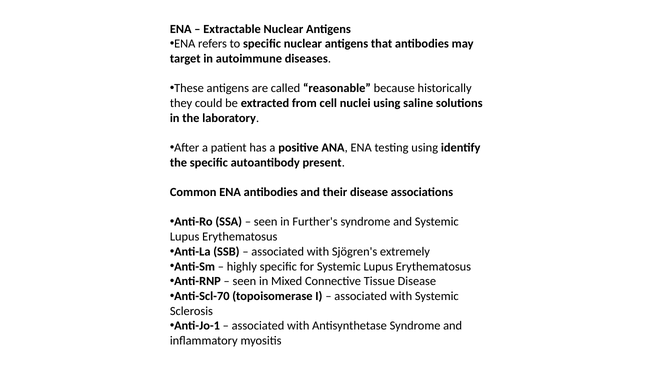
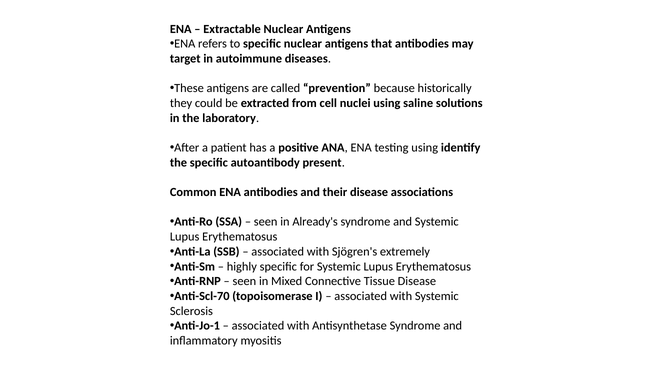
reasonable: reasonable -> prevention
Further's: Further's -> Already's
